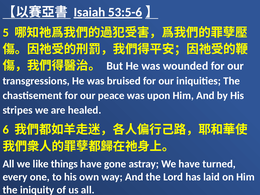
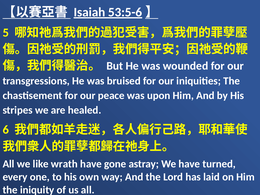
things: things -> wrath
